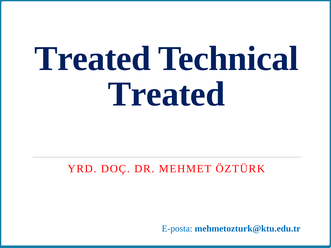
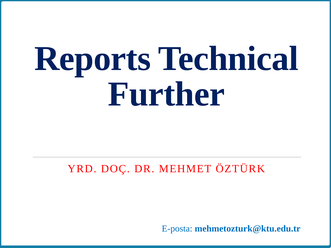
Treated at (93, 59): Treated -> Reports
Treated at (166, 94): Treated -> Further
